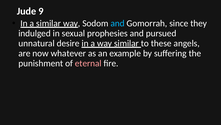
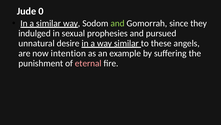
9: 9 -> 0
and at (118, 23) colour: light blue -> light green
whatever: whatever -> intention
